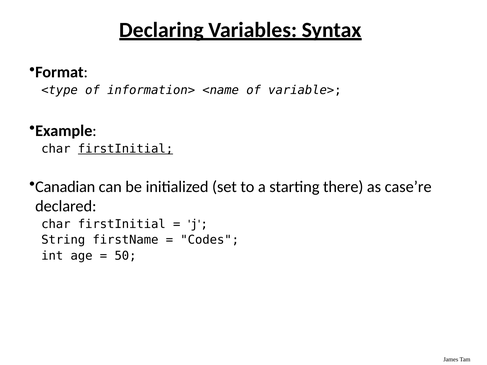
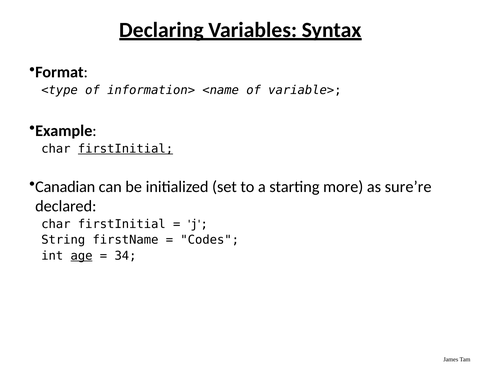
there: there -> more
case’re: case’re -> sure’re
age underline: none -> present
50: 50 -> 34
